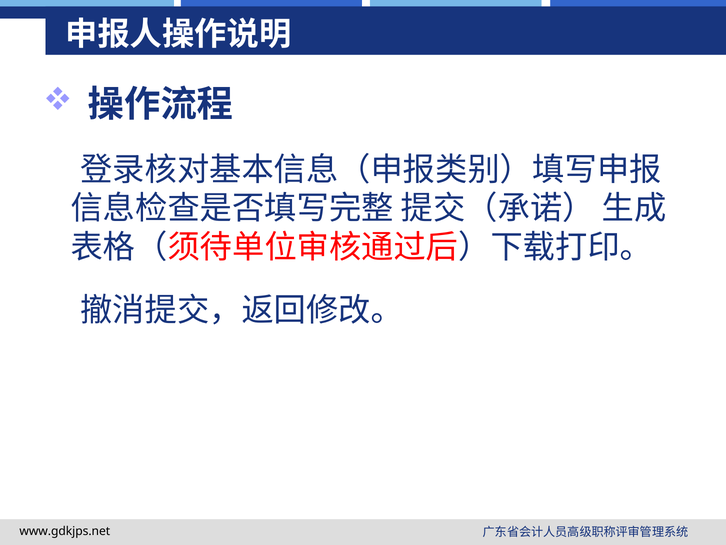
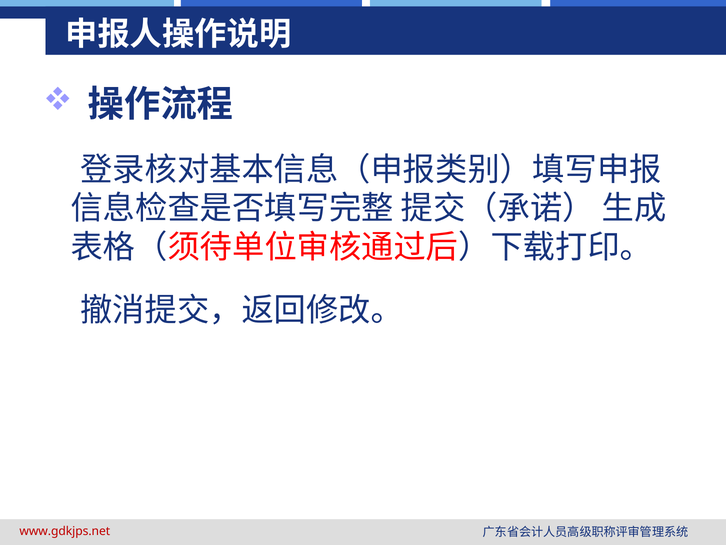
www.gdkjps.net colour: black -> red
